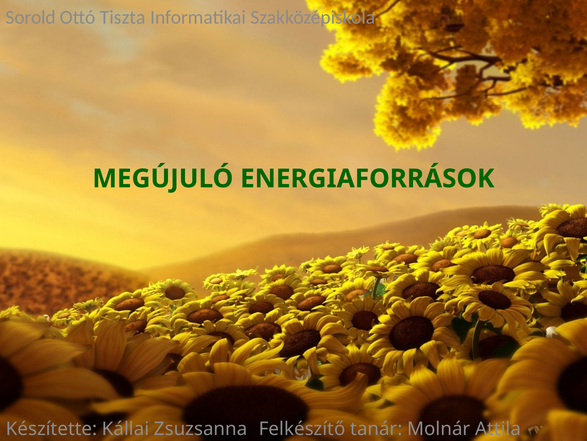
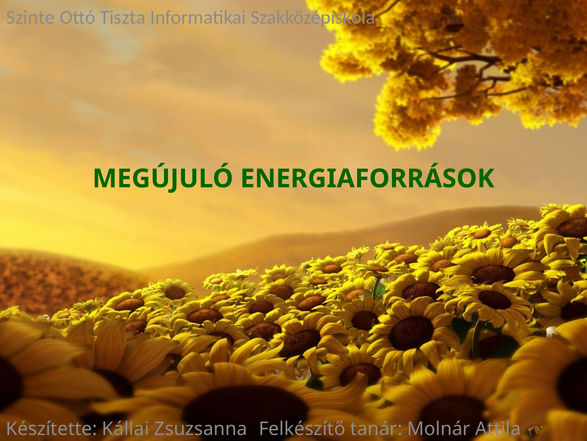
Sorold: Sorold -> Szinte
